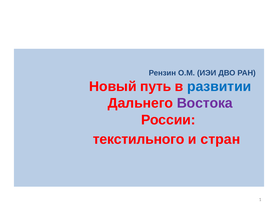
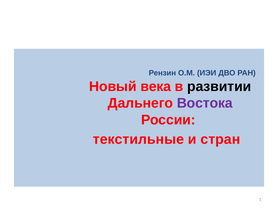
путь: путь -> века
развитии colour: blue -> black
текстильного: текстильного -> текстильные
